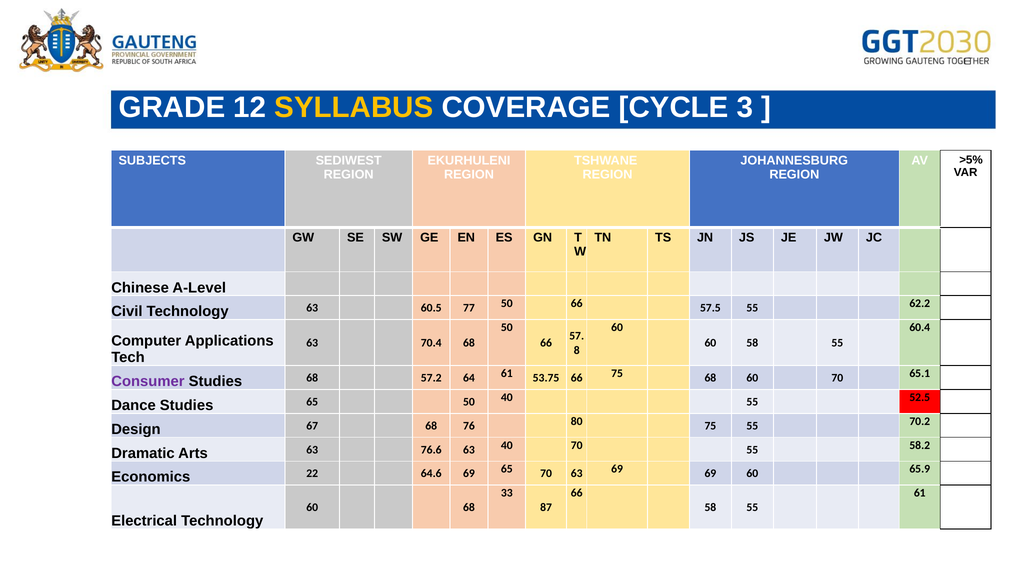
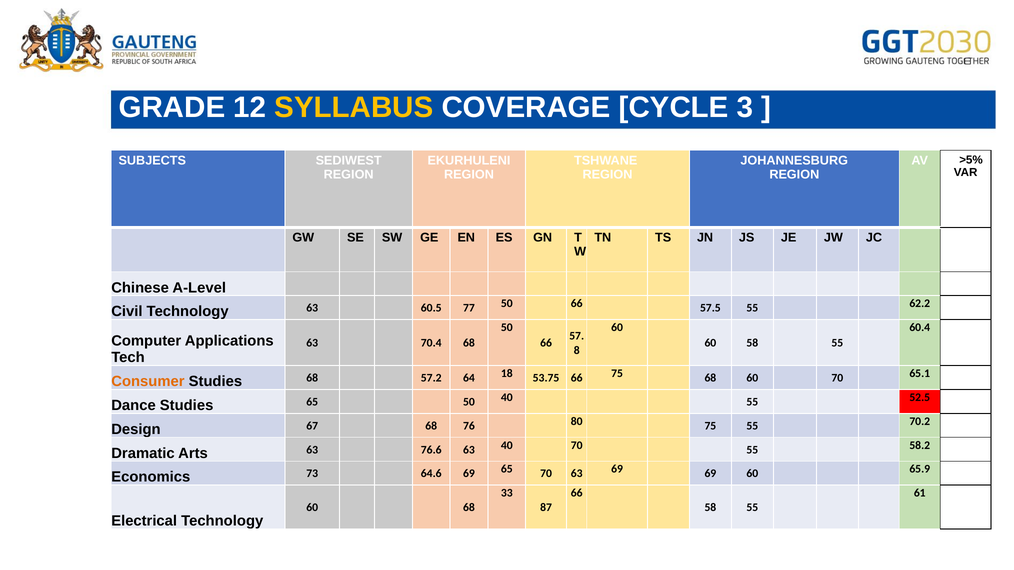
Consumer colour: purple -> orange
64 61: 61 -> 18
22: 22 -> 73
